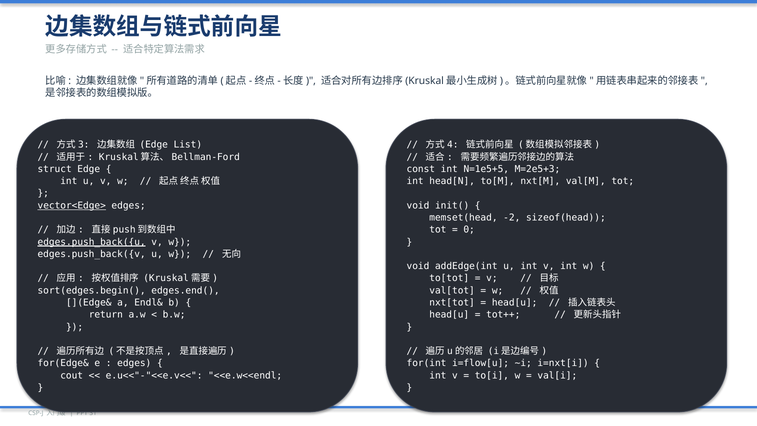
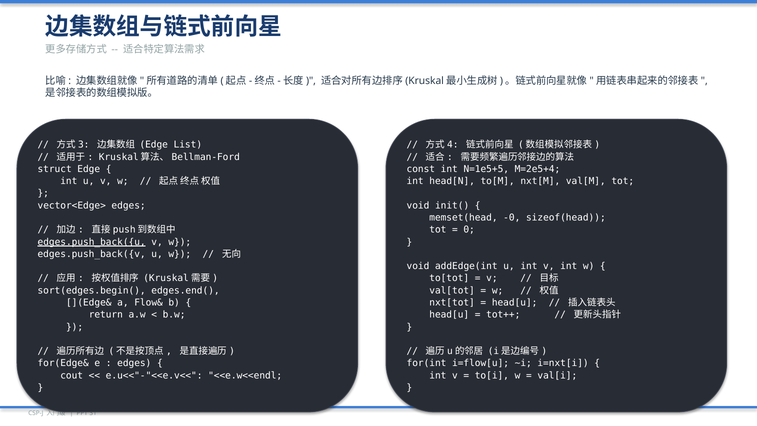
M=2e5+3: M=2e5+3 -> M=2e5+4
vector<Edge> underline: present -> none
-2: -2 -> -0
Endl&: Endl& -> Flow&
